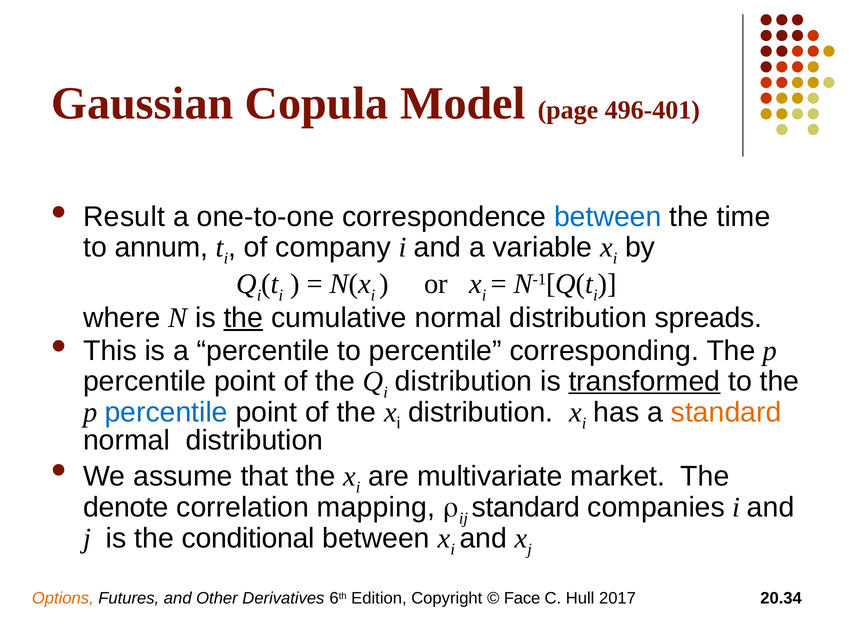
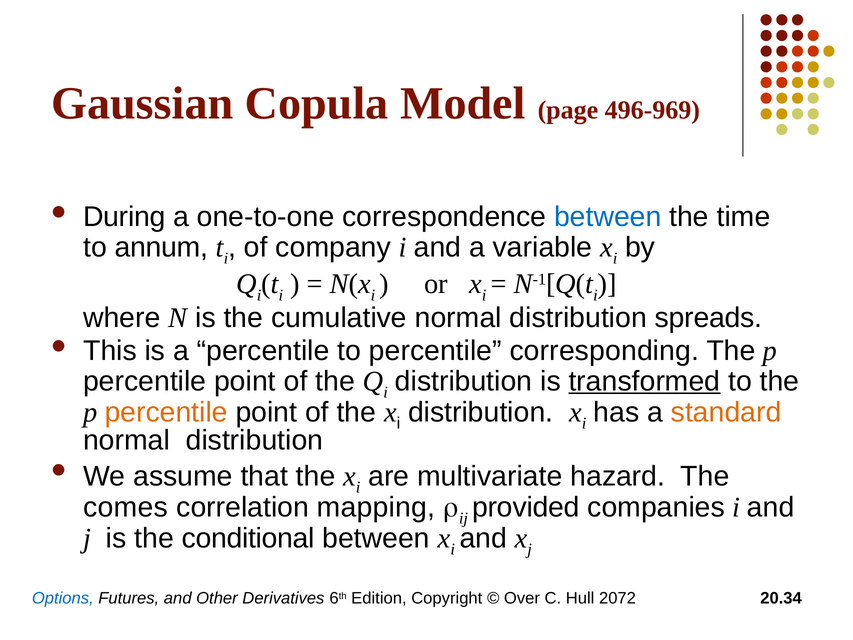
496-401: 496-401 -> 496-969
Result: Result -> During
the at (243, 318) underline: present -> none
percentile at (166, 412) colour: blue -> orange
market: market -> hazard
denote: denote -> comes
standard at (526, 507): standard -> provided
Options colour: orange -> blue
Face: Face -> Over
2017: 2017 -> 2072
